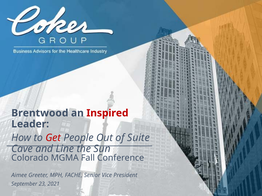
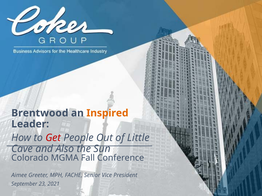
Inspired colour: red -> orange
Suite: Suite -> Little
Line: Line -> Also
